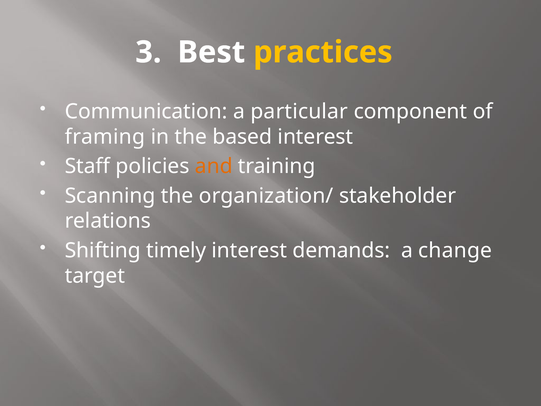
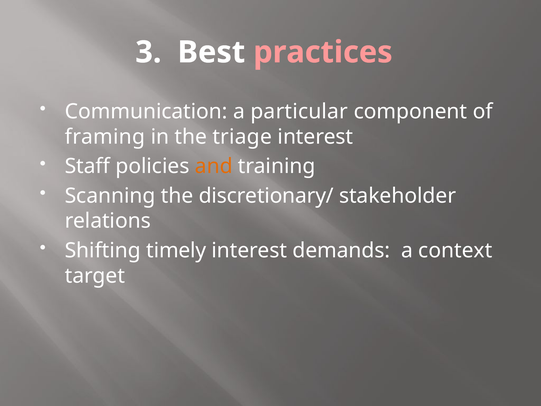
practices colour: yellow -> pink
based: based -> triage
organization/: organization/ -> discretionary/
change: change -> context
